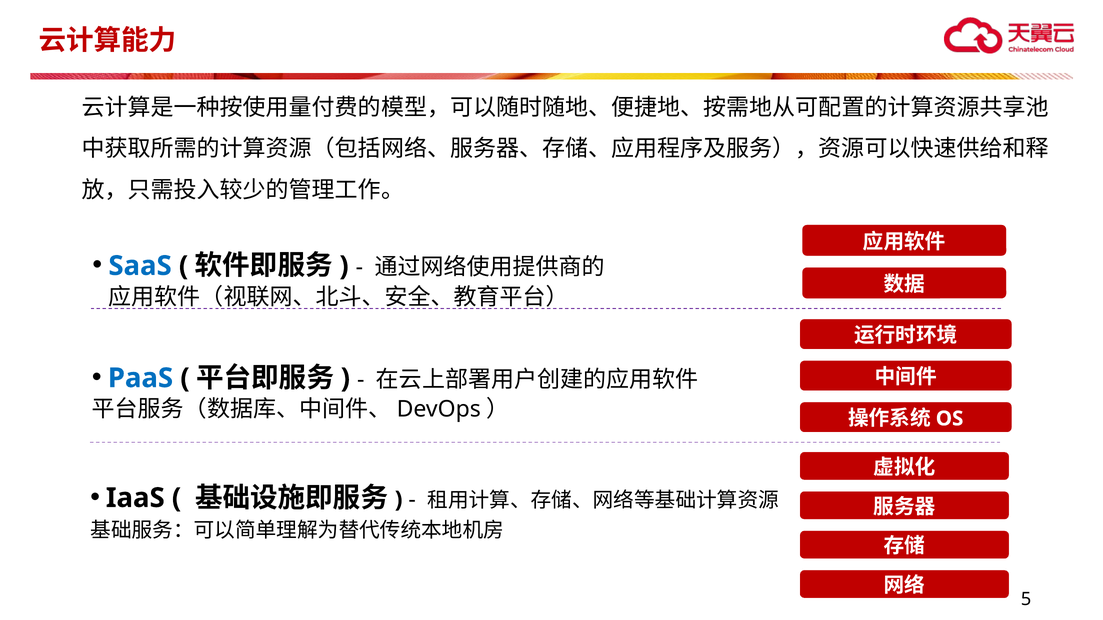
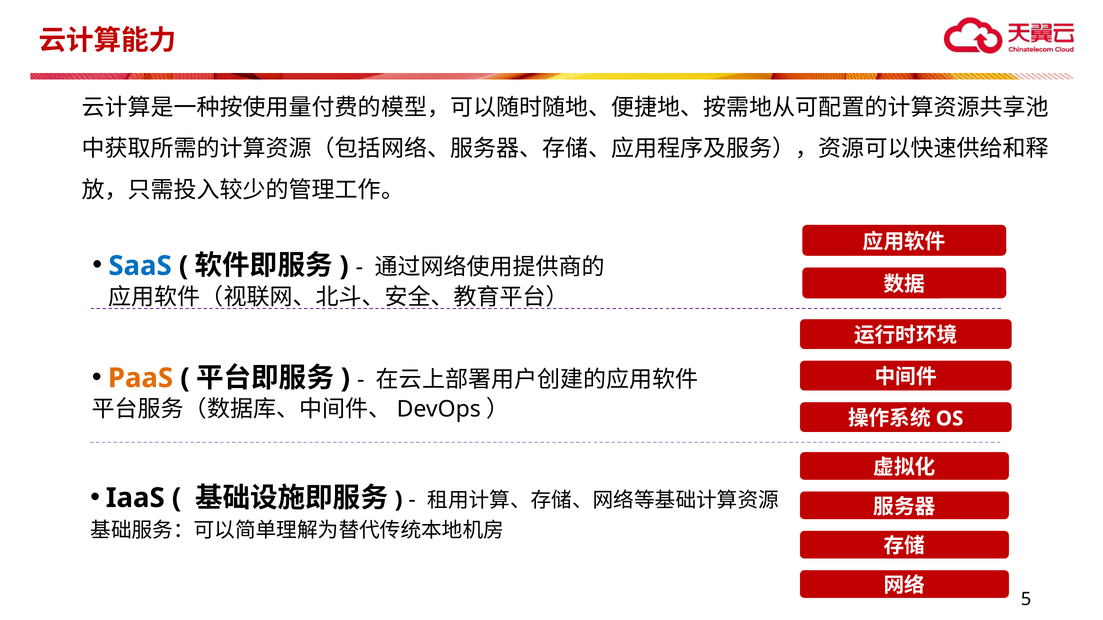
PaaS colour: blue -> orange
